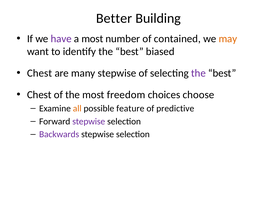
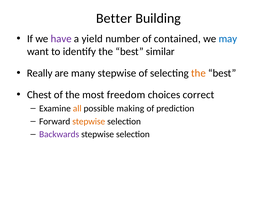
a most: most -> yield
may colour: orange -> blue
biased: biased -> similar
Chest at (40, 73): Chest -> Really
the at (198, 73) colour: purple -> orange
choose: choose -> correct
feature: feature -> making
predictive: predictive -> prediction
stepwise at (89, 121) colour: purple -> orange
